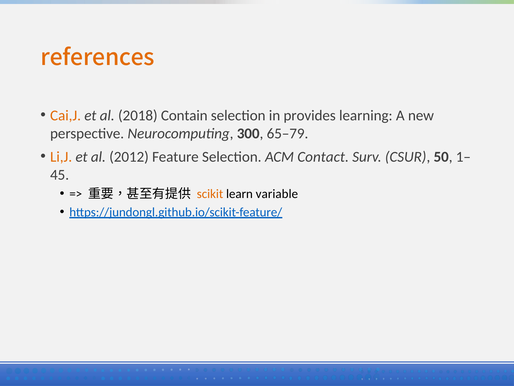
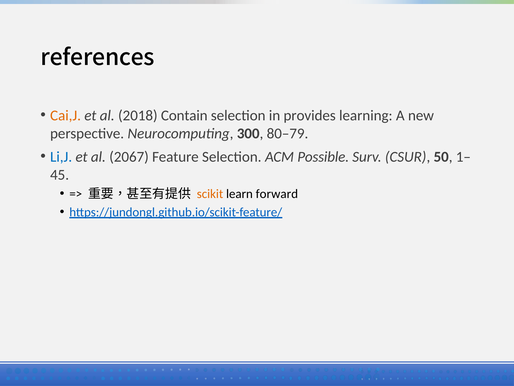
references colour: orange -> black
65–79: 65–79 -> 80–79
Li,J colour: orange -> blue
2012: 2012 -> 2067
Contact: Contact -> Possible
variable: variable -> forward
